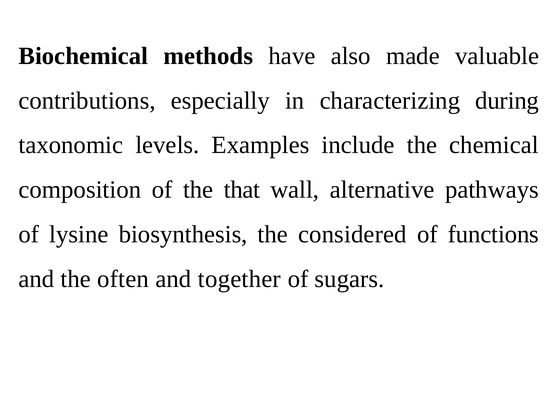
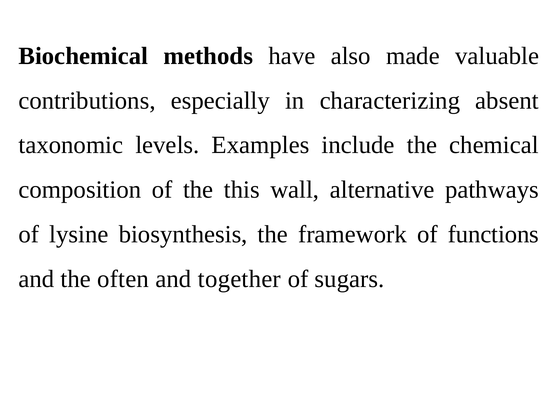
during: during -> absent
that: that -> this
considered: considered -> framework
